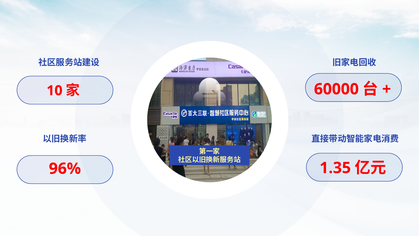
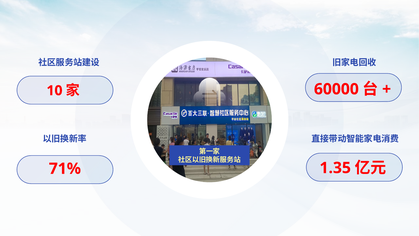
96%: 96% -> 71%
